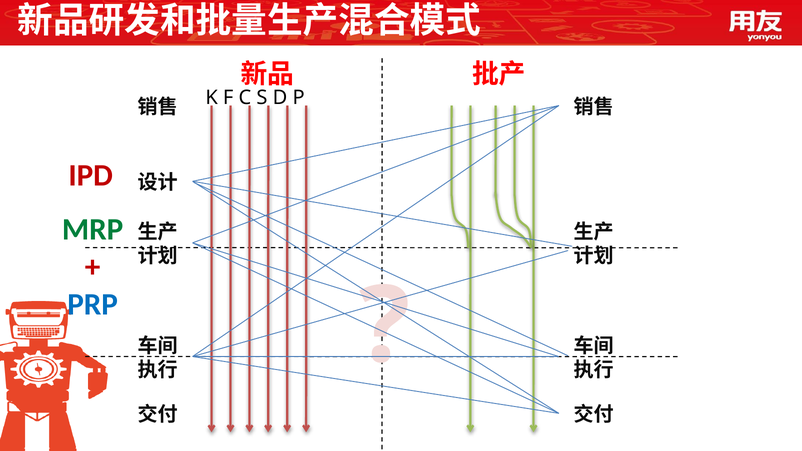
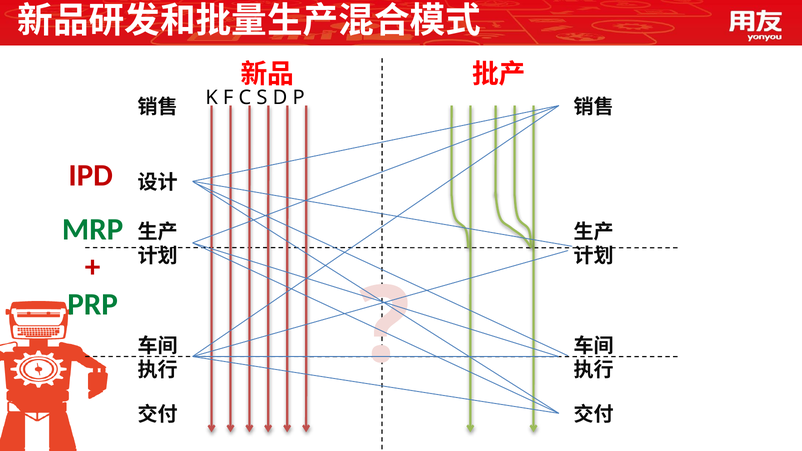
PRP colour: blue -> green
